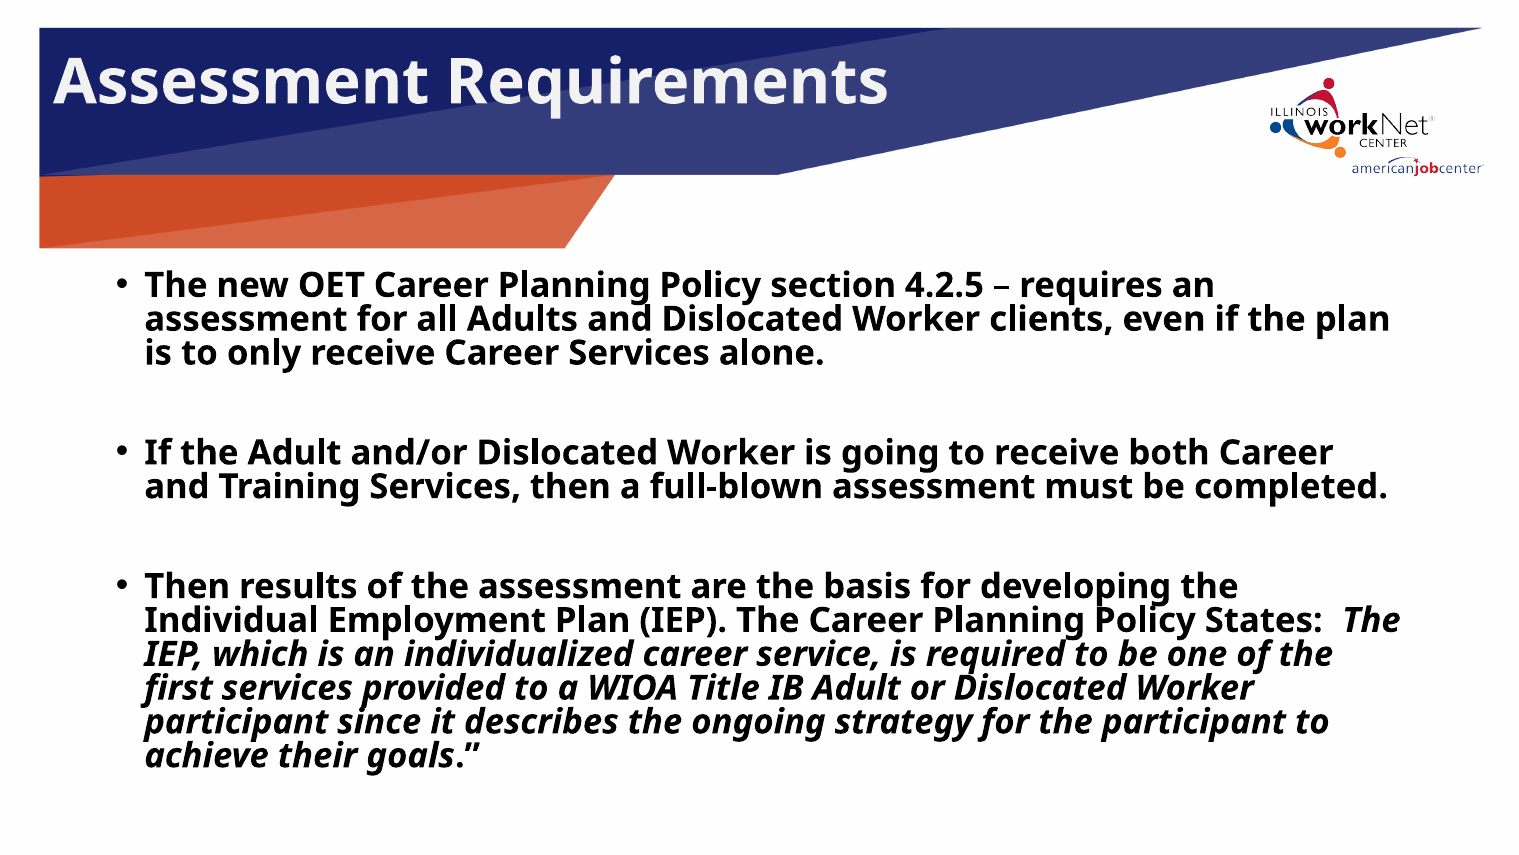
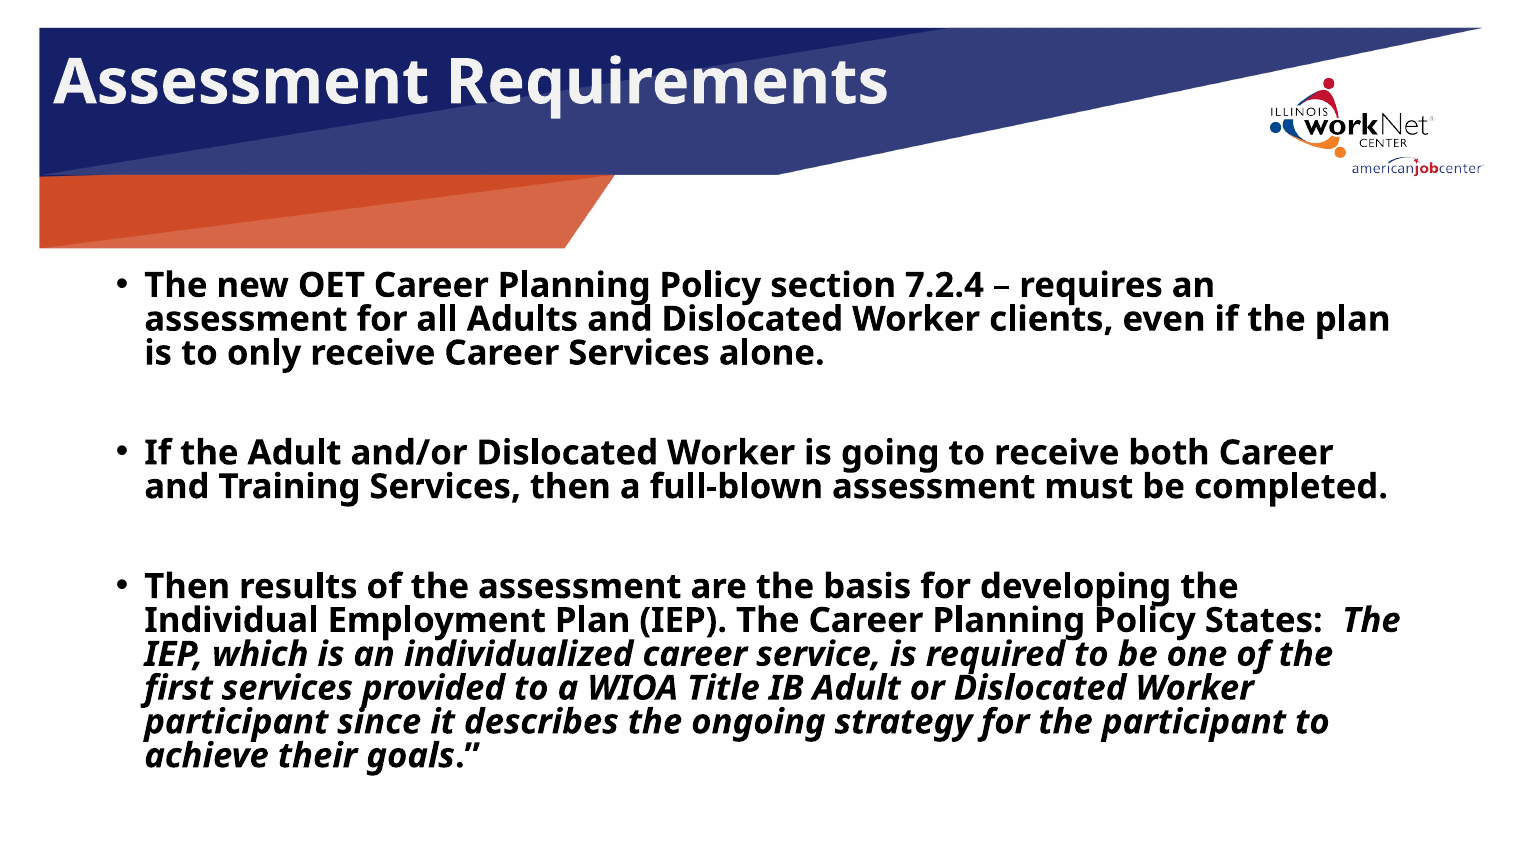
4.2.5: 4.2.5 -> 7.2.4
